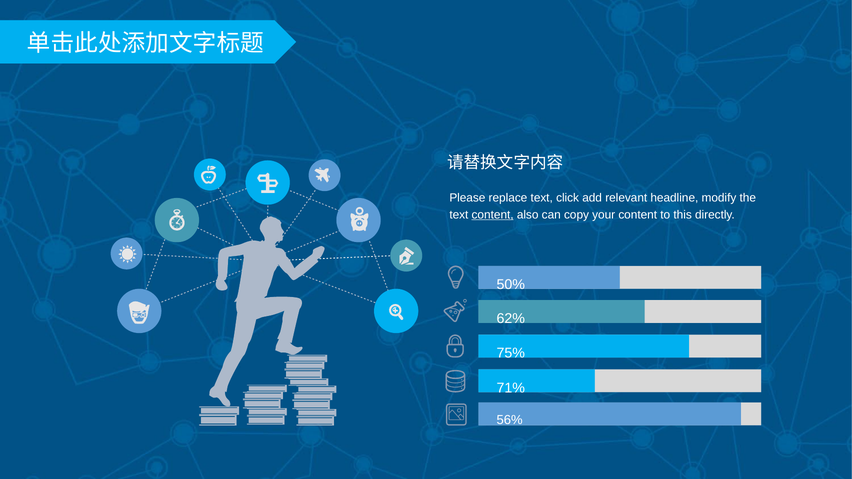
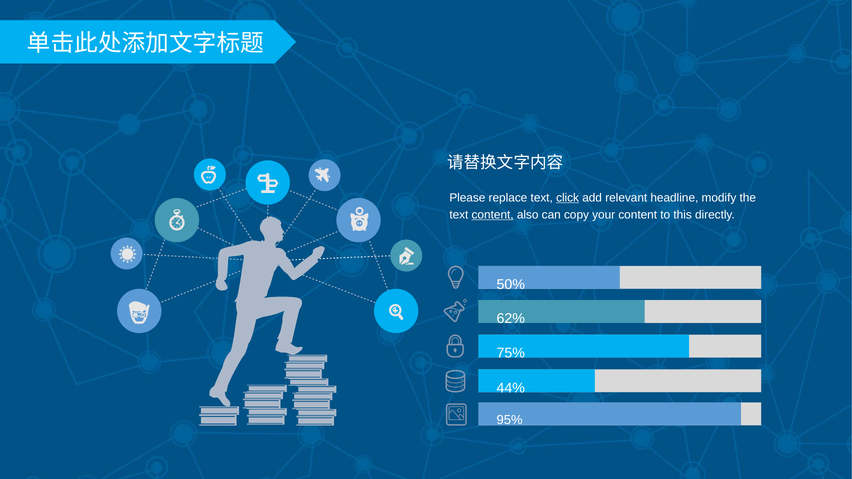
click underline: none -> present
71%: 71% -> 44%
56%: 56% -> 95%
